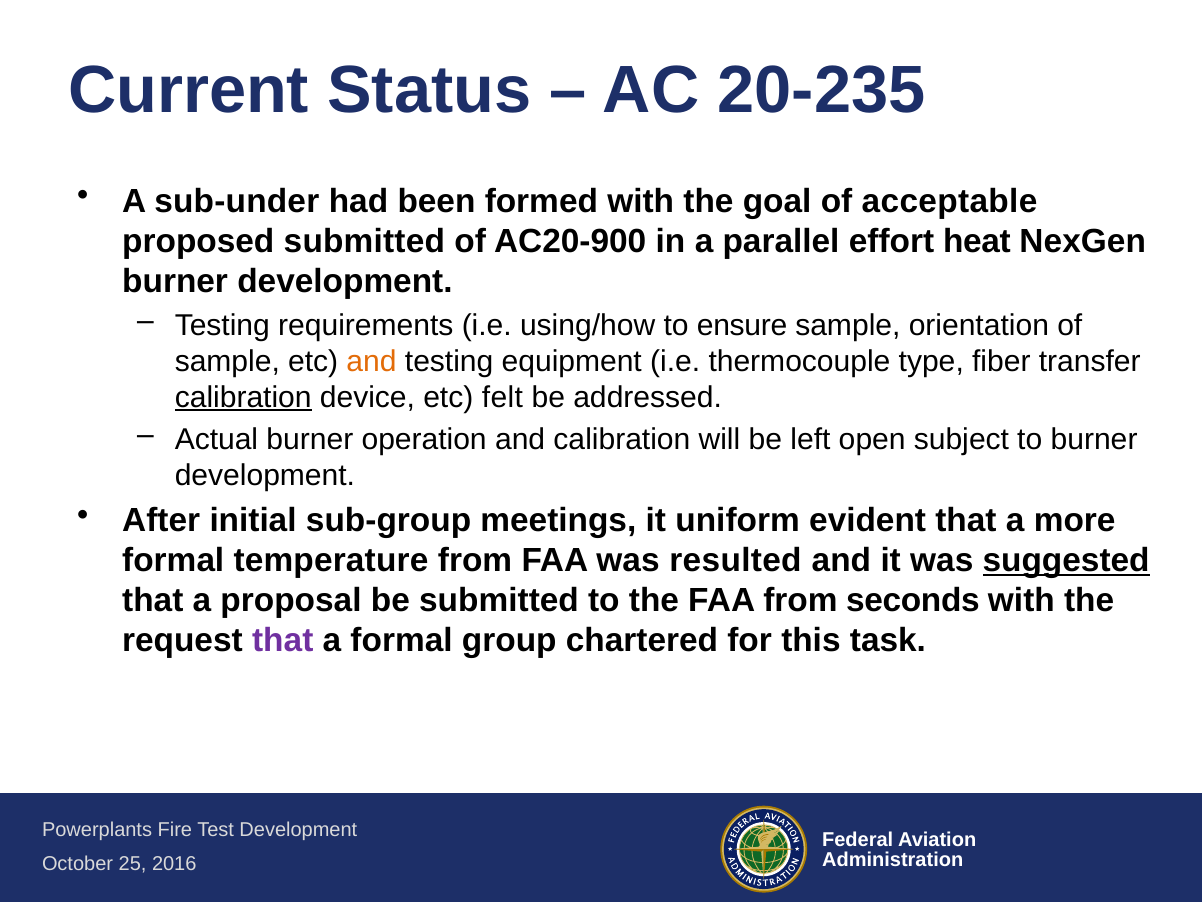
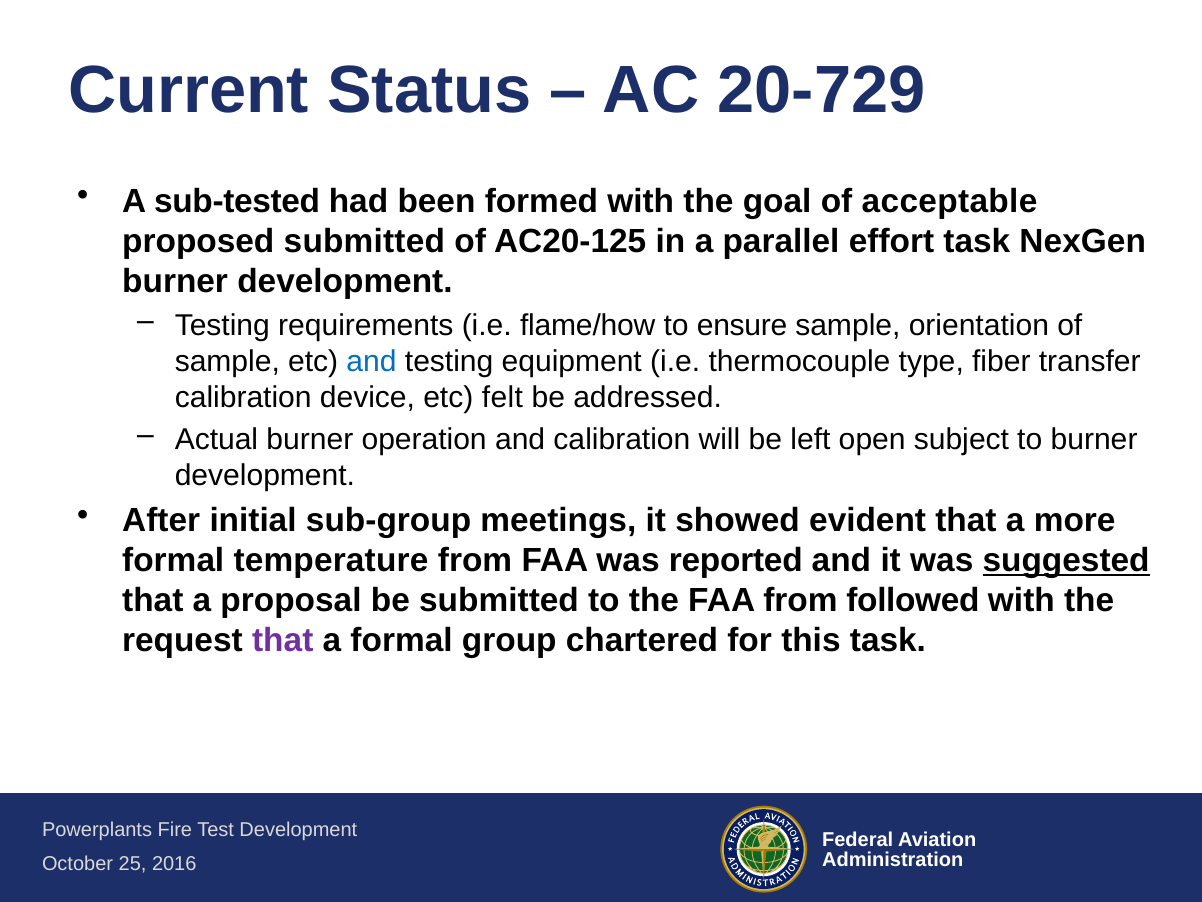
20-235: 20-235 -> 20-729
sub-under: sub-under -> sub-tested
AC20-900: AC20-900 -> AC20-125
effort heat: heat -> task
using/how: using/how -> flame/how
and at (372, 361) colour: orange -> blue
calibration at (243, 397) underline: present -> none
uniform: uniform -> showed
resulted: resulted -> reported
seconds: seconds -> followed
